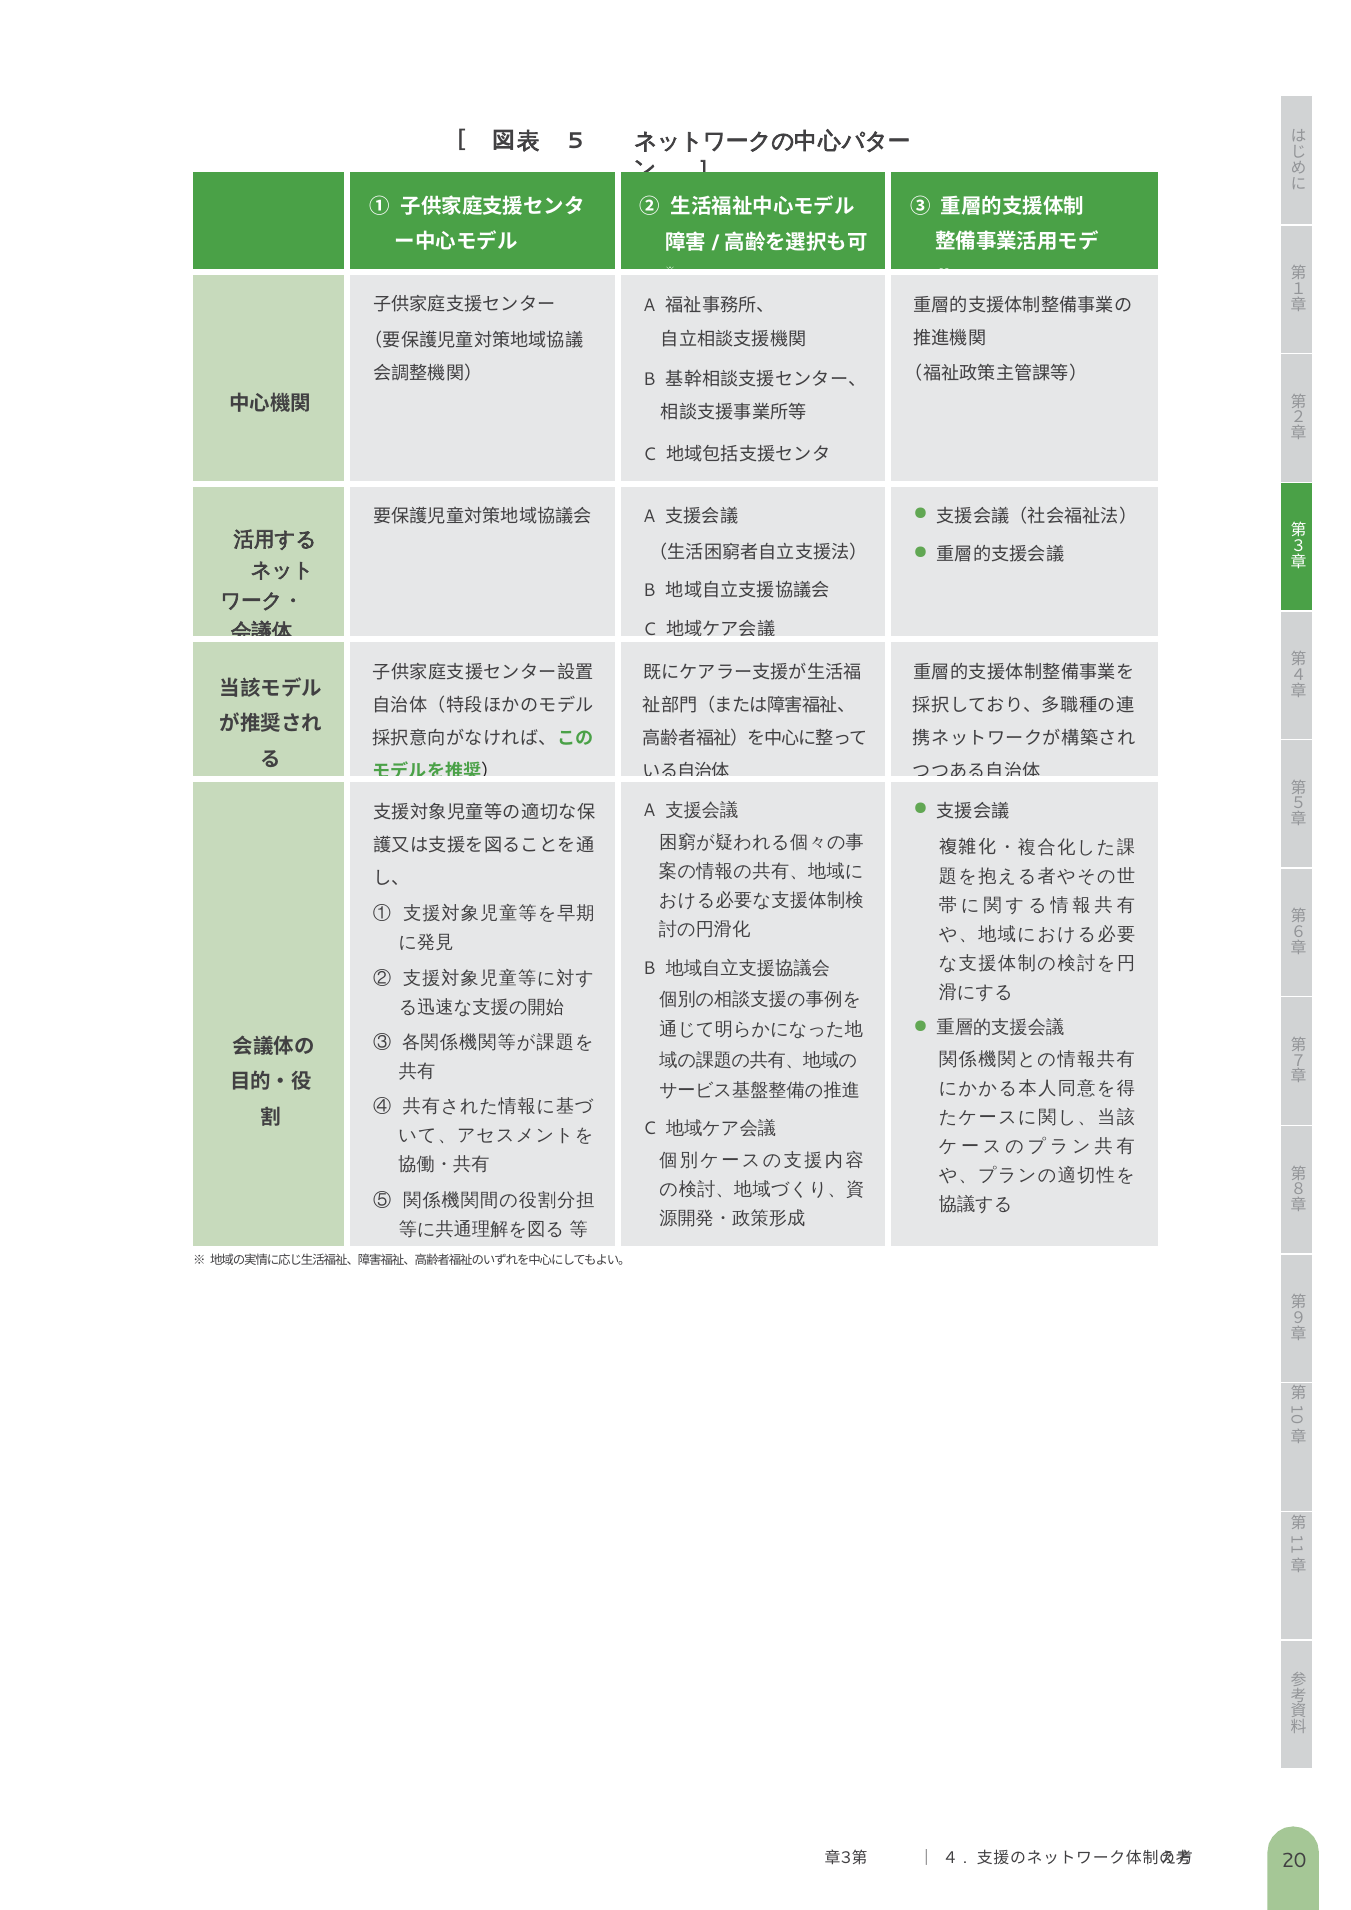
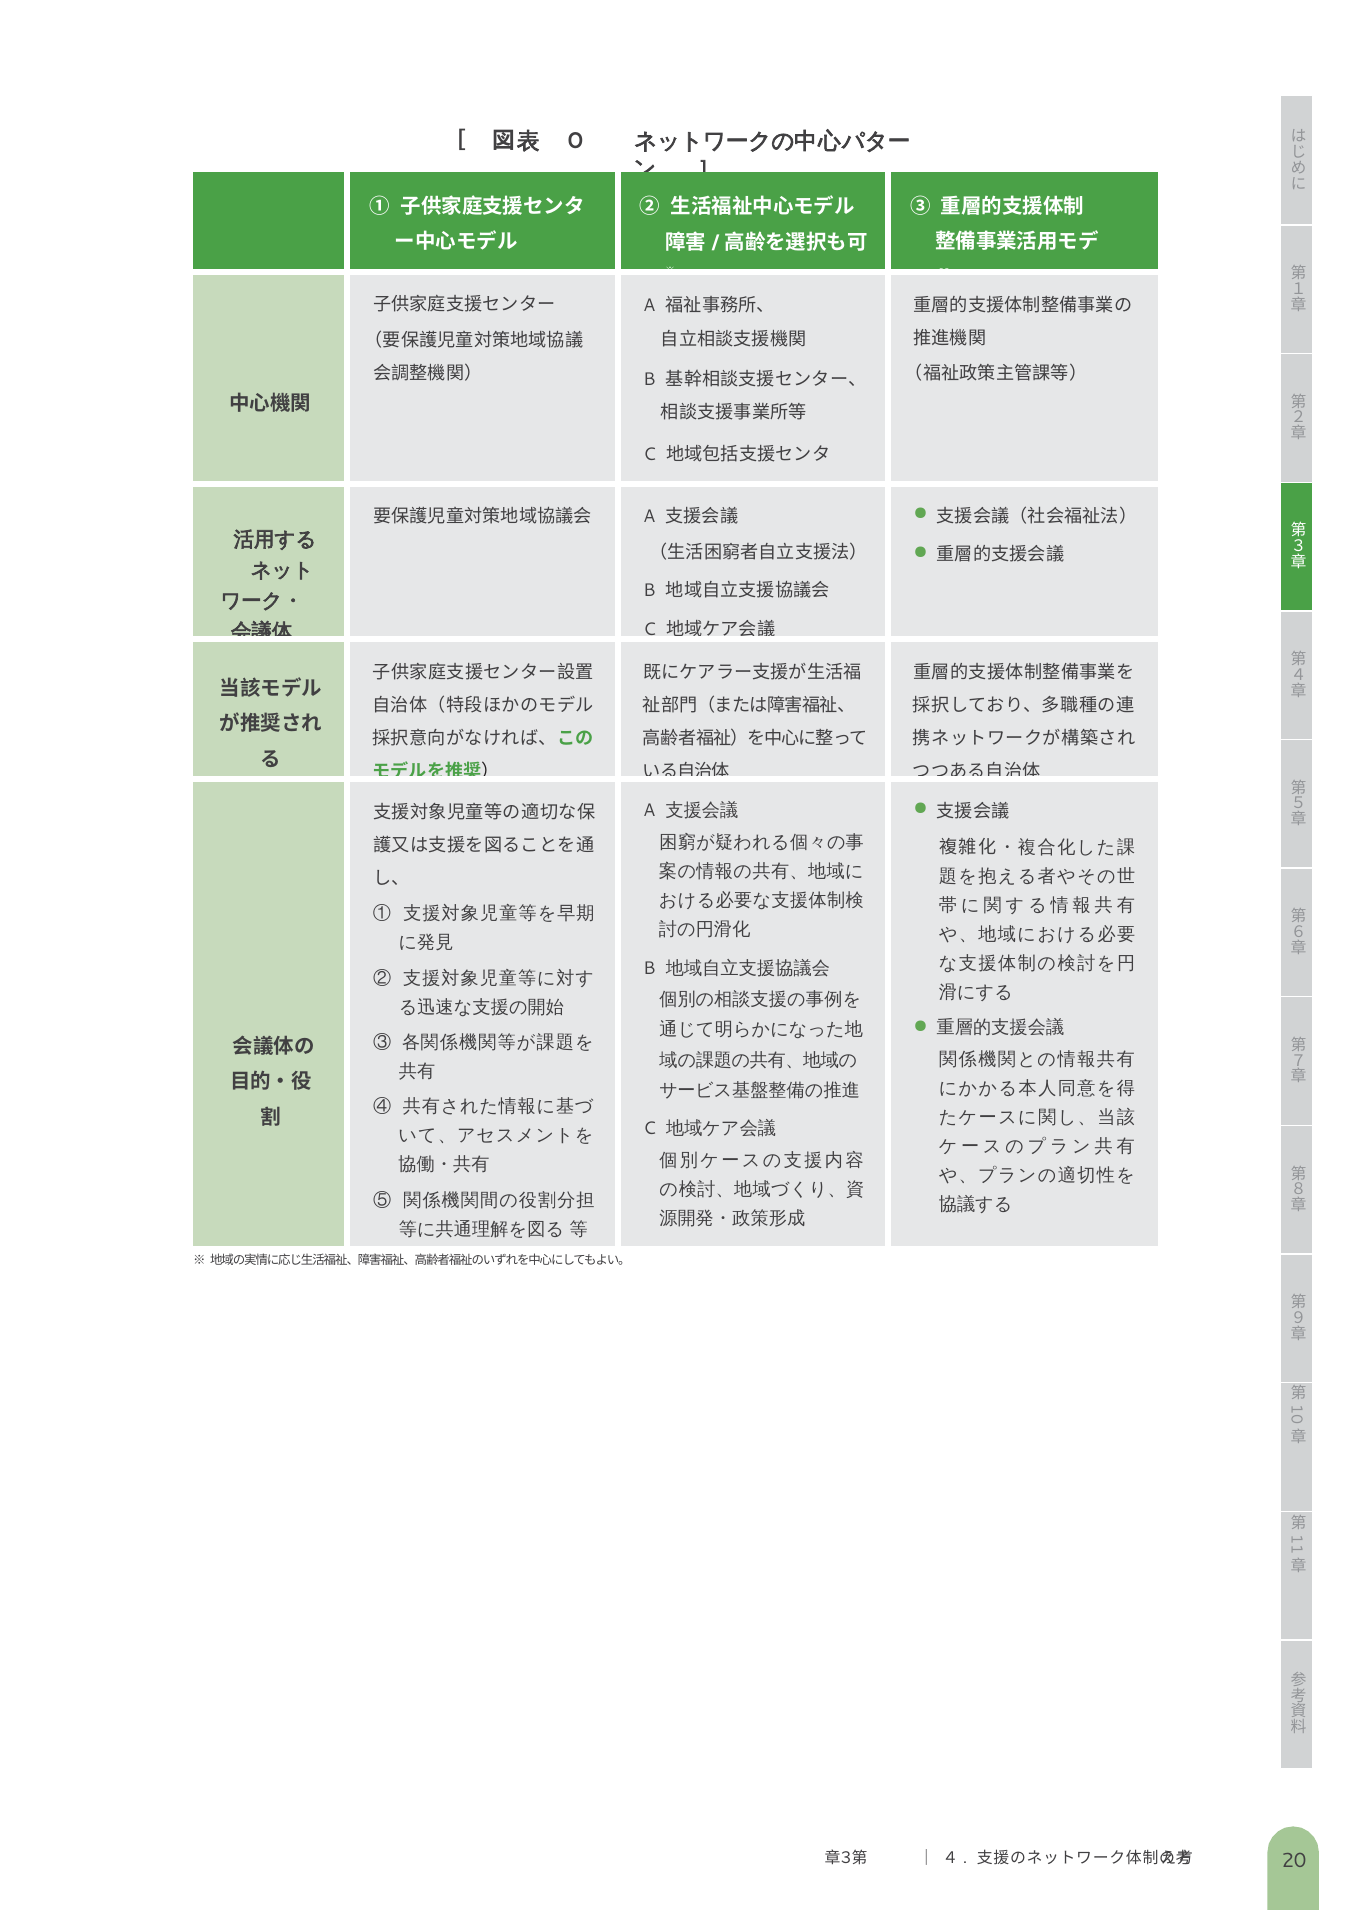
5 at (576, 141): 5 -> 0
